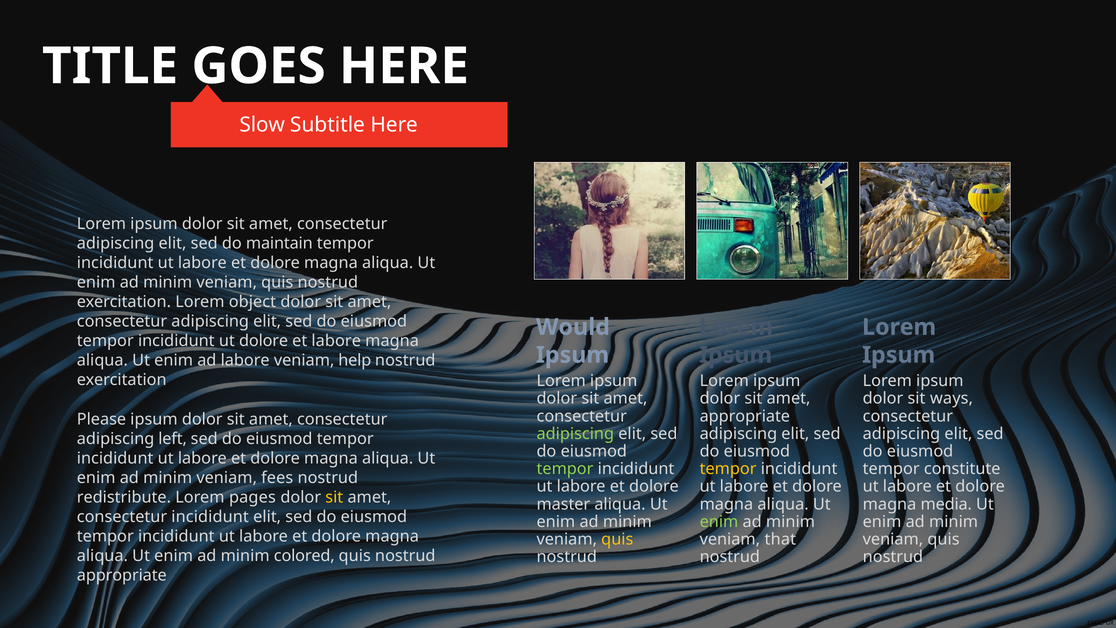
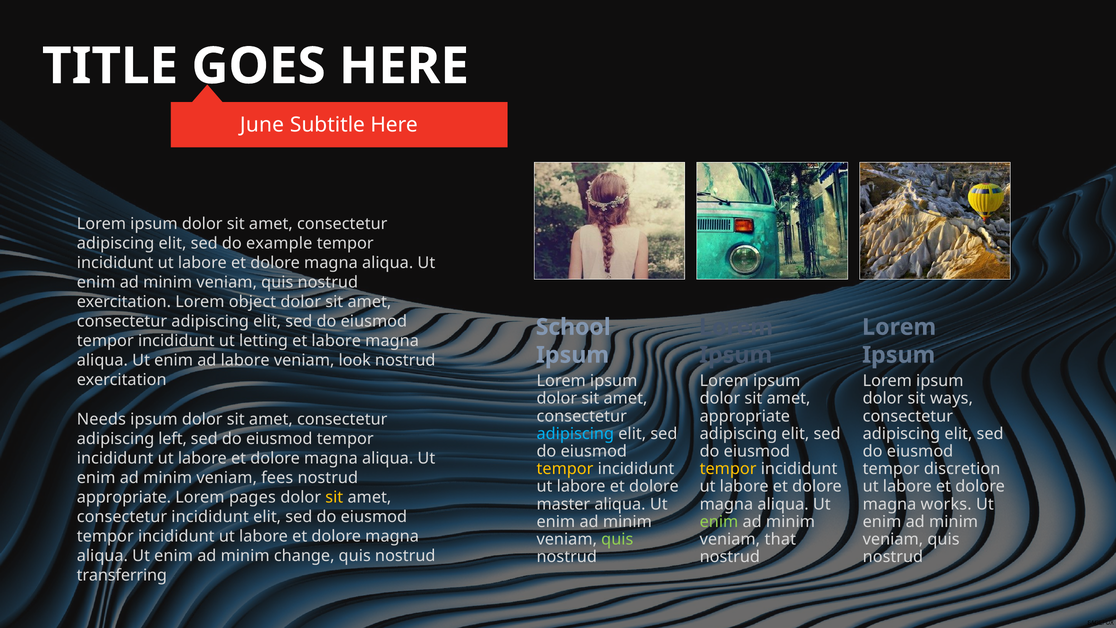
Slow: Slow -> June
maintain: maintain -> example
Would: Would -> School
ut dolore: dolore -> letting
help: help -> look
Please: Please -> Needs
adipiscing at (575, 434) colour: light green -> light blue
tempor at (565, 469) colour: light green -> yellow
constitute: constitute -> discretion
redistribute at (124, 497): redistribute -> appropriate
media: media -> works
quis at (617, 539) colour: yellow -> light green
colored: colored -> change
appropriate at (122, 575): appropriate -> transferring
